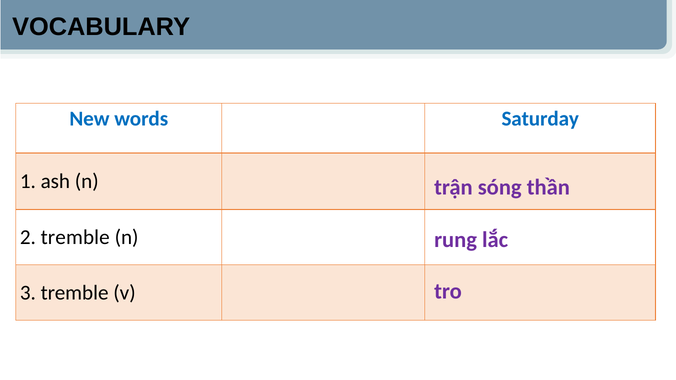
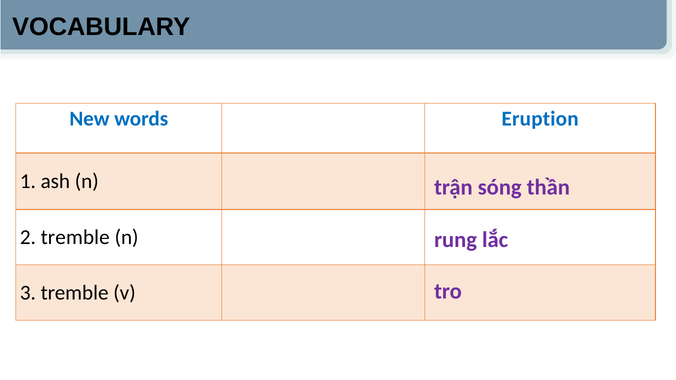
Saturday: Saturday -> Eruption
